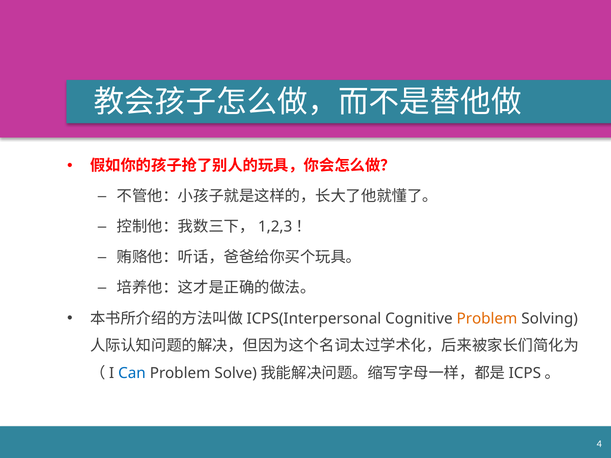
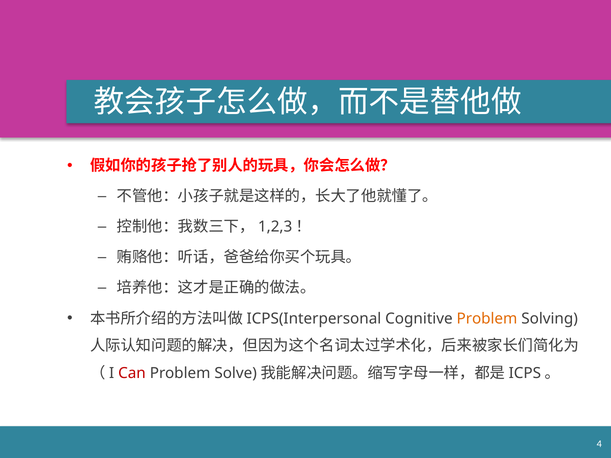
Can colour: blue -> red
